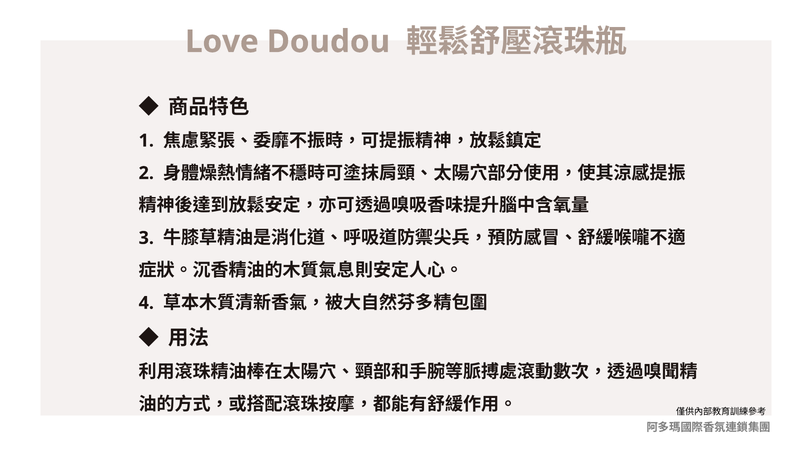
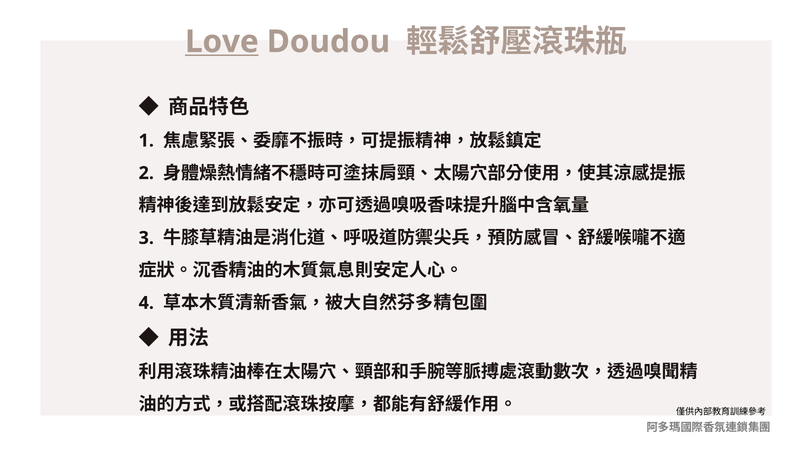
Love underline: none -> present
